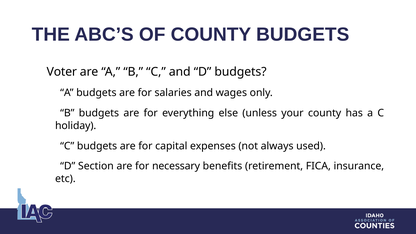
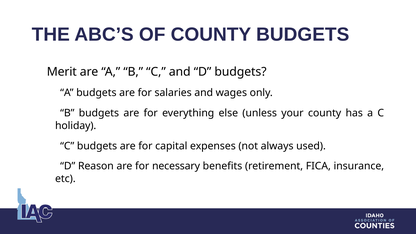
Voter: Voter -> Merit
Section: Section -> Reason
